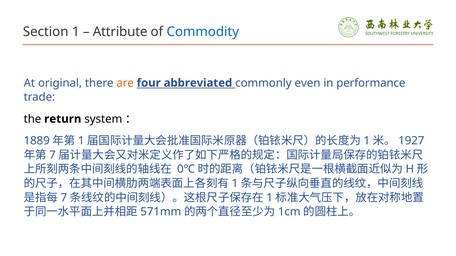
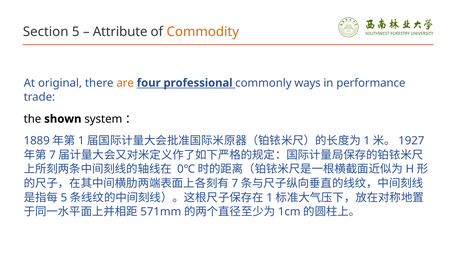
Section 1: 1 -> 5
Commodity colour: blue -> orange
abbreviated: abbreviated -> professional
even: even -> ways
return: return -> shown
1 at (235, 184): 1 -> 7
7 at (64, 198): 7 -> 5
